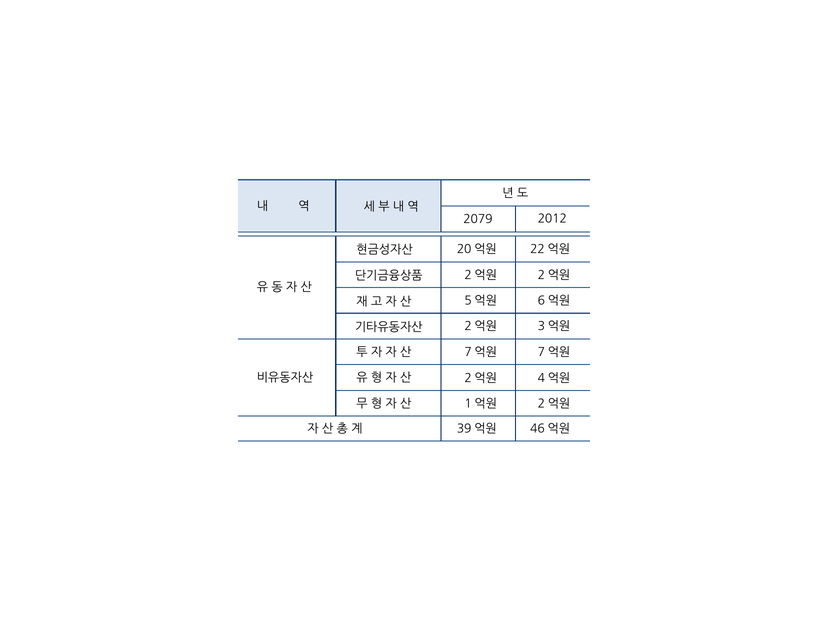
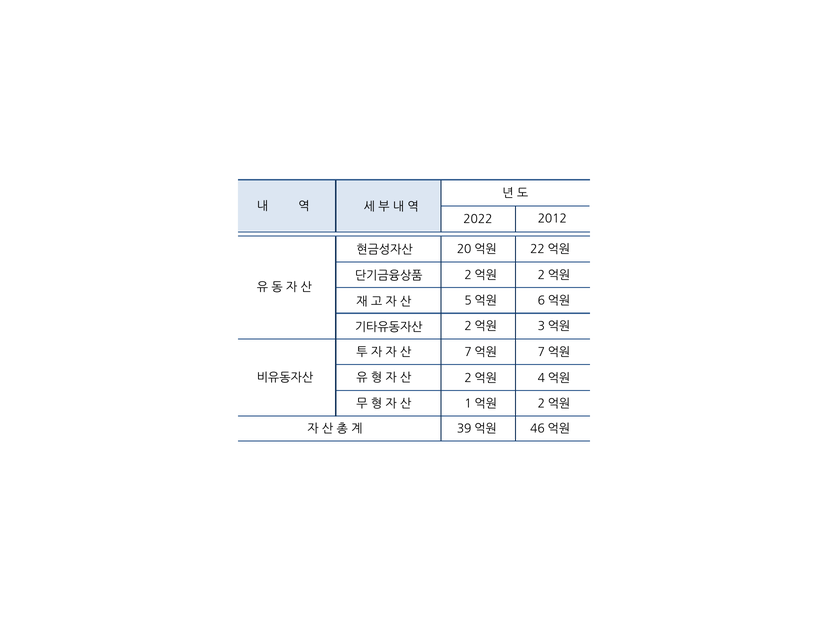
2079: 2079 -> 2022
